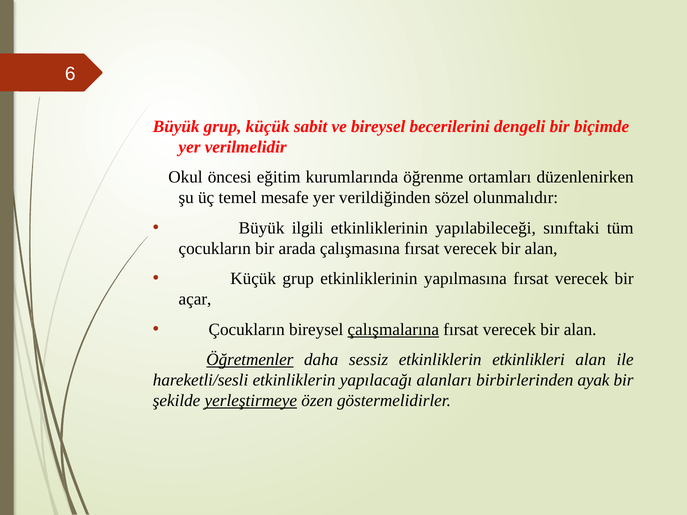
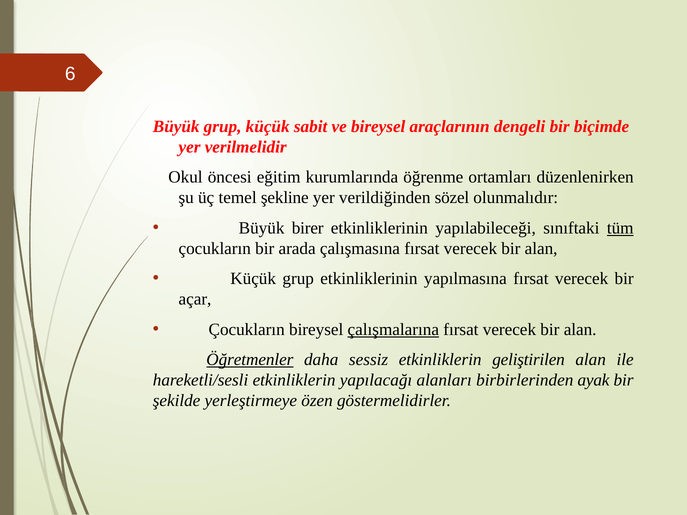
becerilerini: becerilerini -> araçlarının
mesafe: mesafe -> şekline
ilgili: ilgili -> birer
tüm underline: none -> present
etkinlikleri: etkinlikleri -> geliştirilen
yerleştirmeye underline: present -> none
